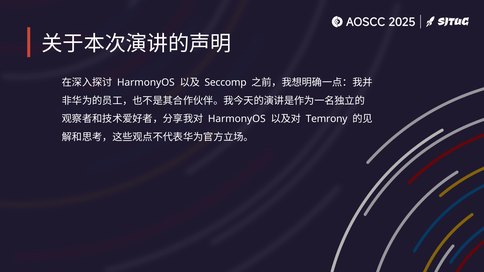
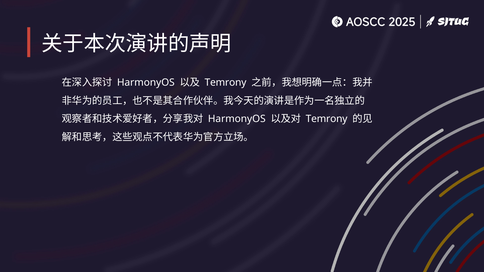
Seccomp at (226, 83): Seccomp -> Temrony
